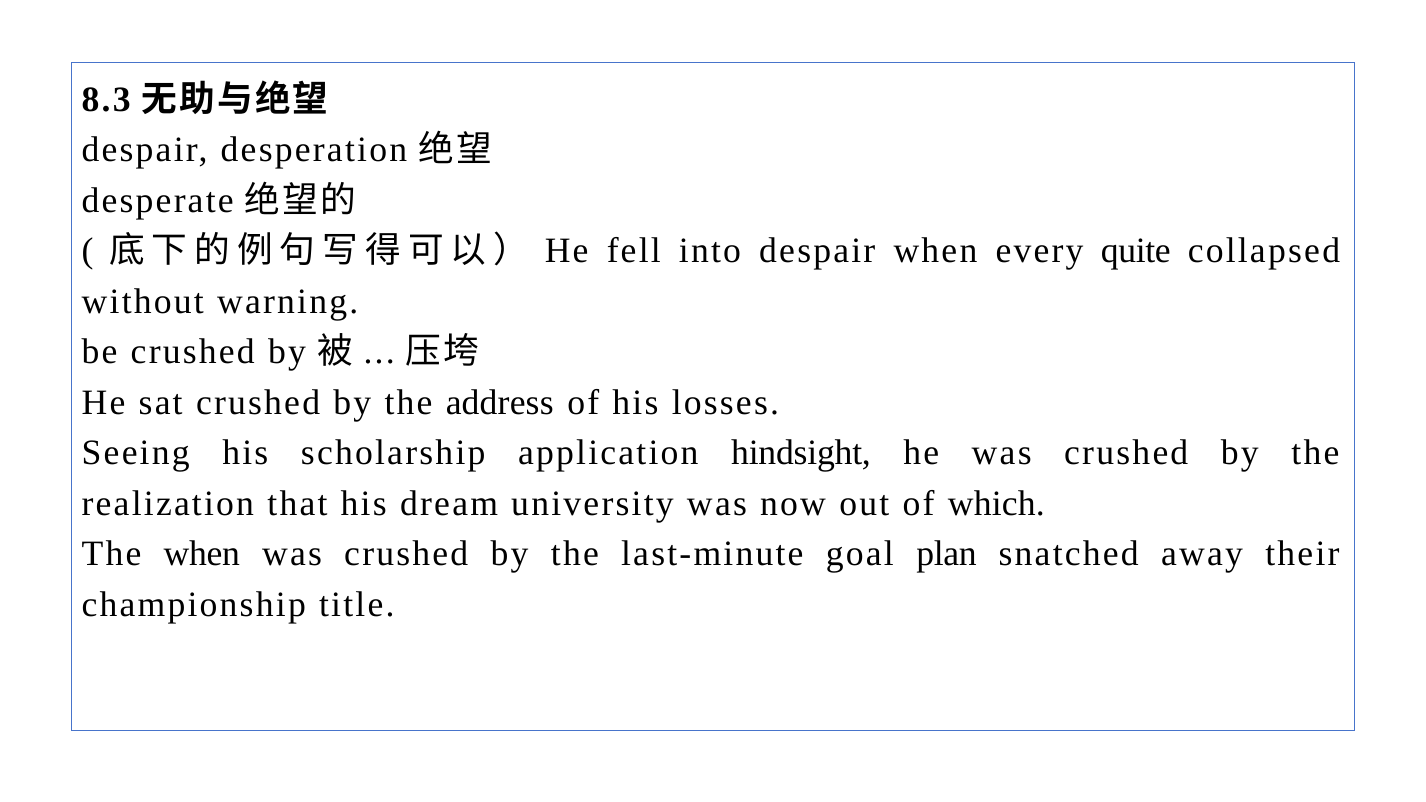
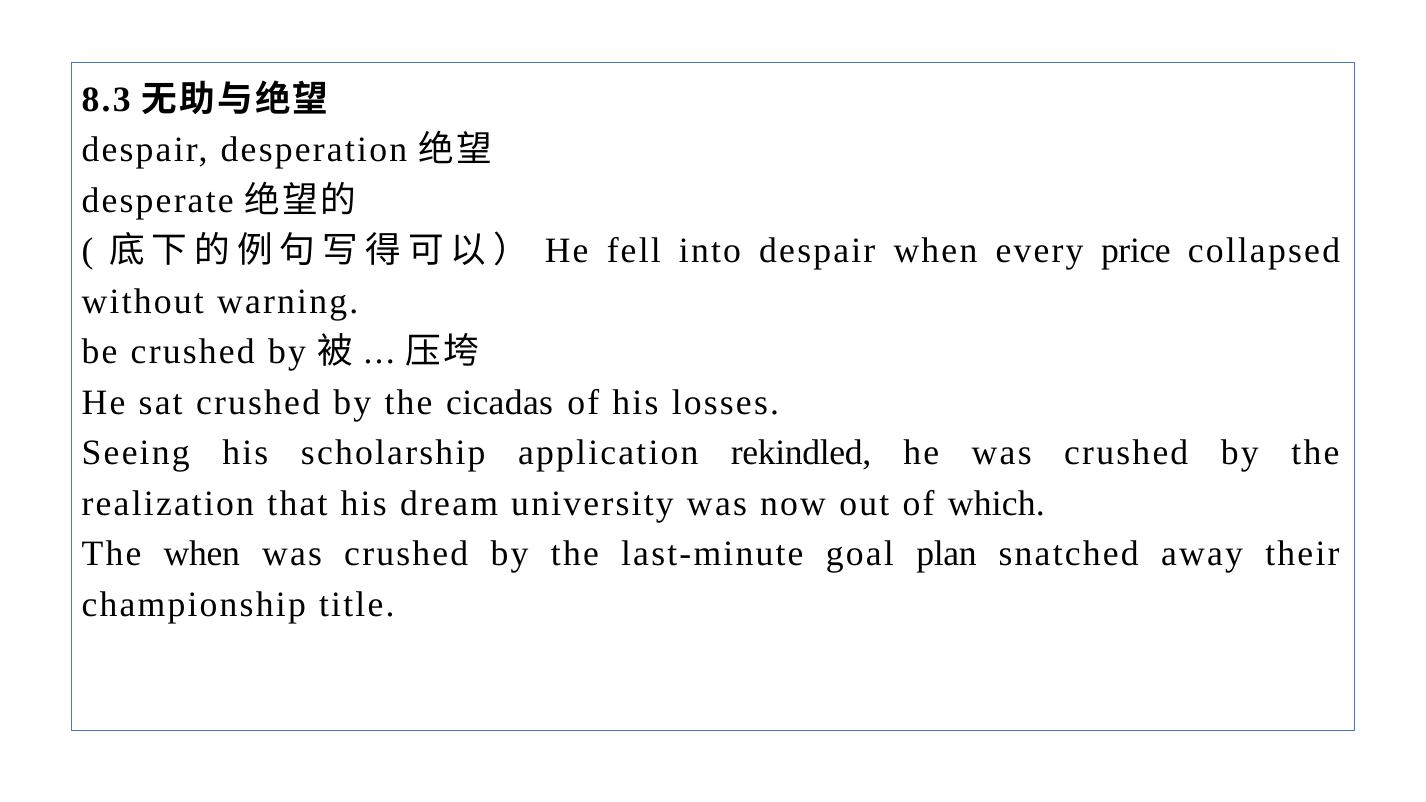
quite: quite -> price
address: address -> cicadas
hindsight: hindsight -> rekindled
